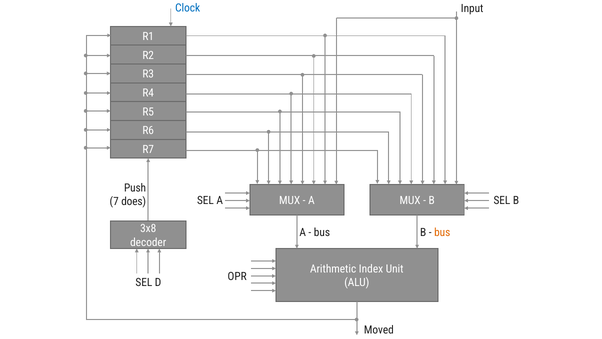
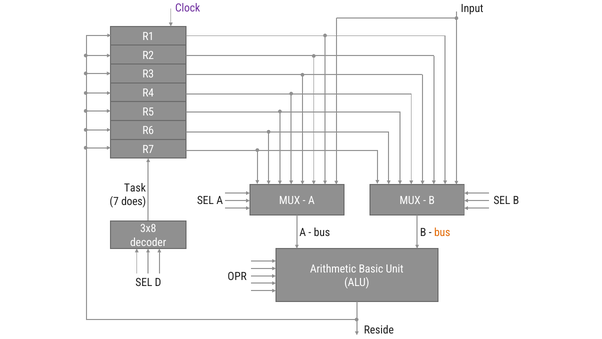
Clock colour: blue -> purple
Push: Push -> Task
Index: Index -> Basic
Moved: Moved -> Reside
